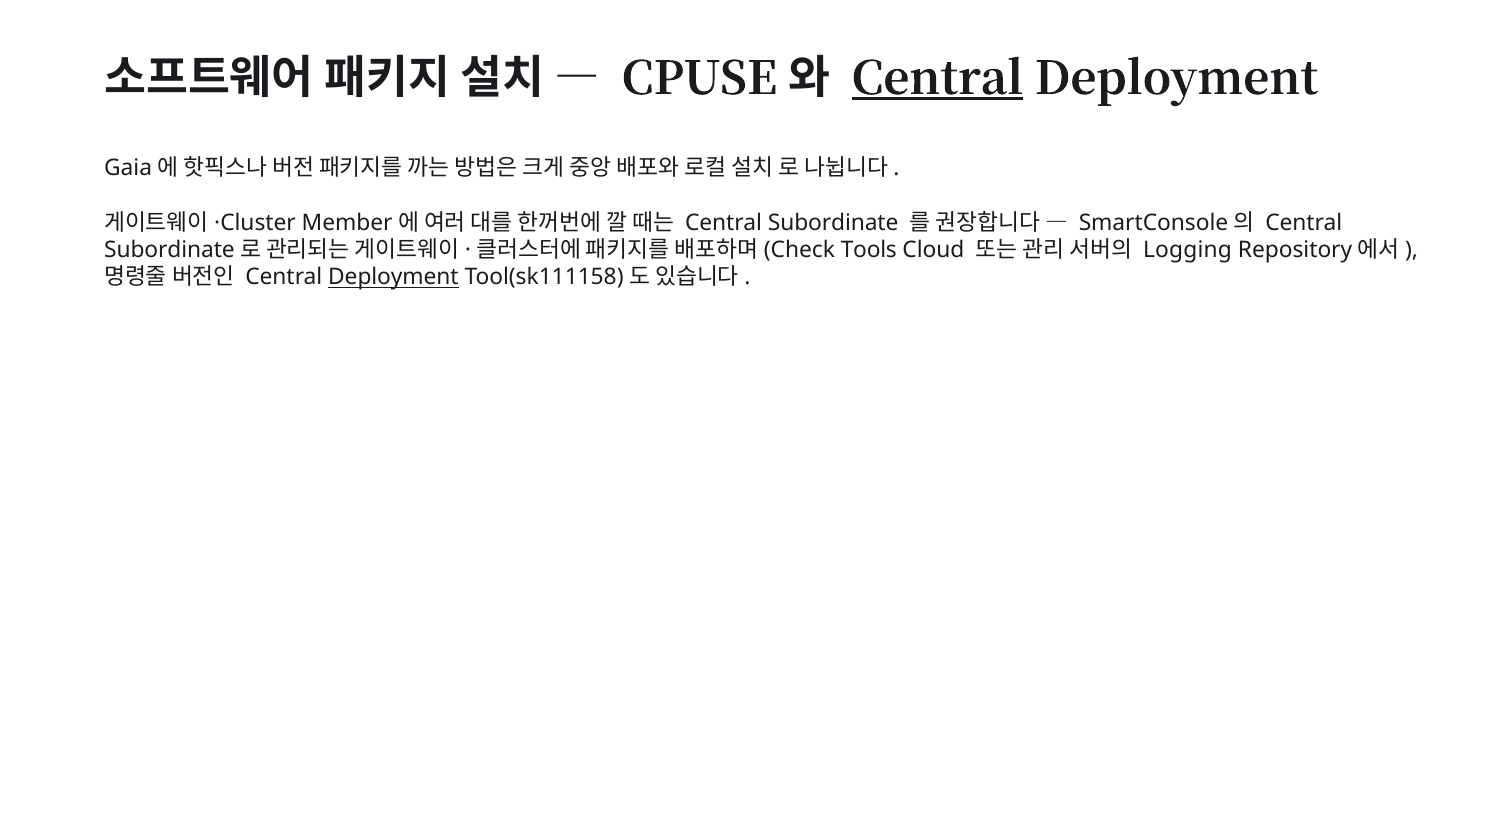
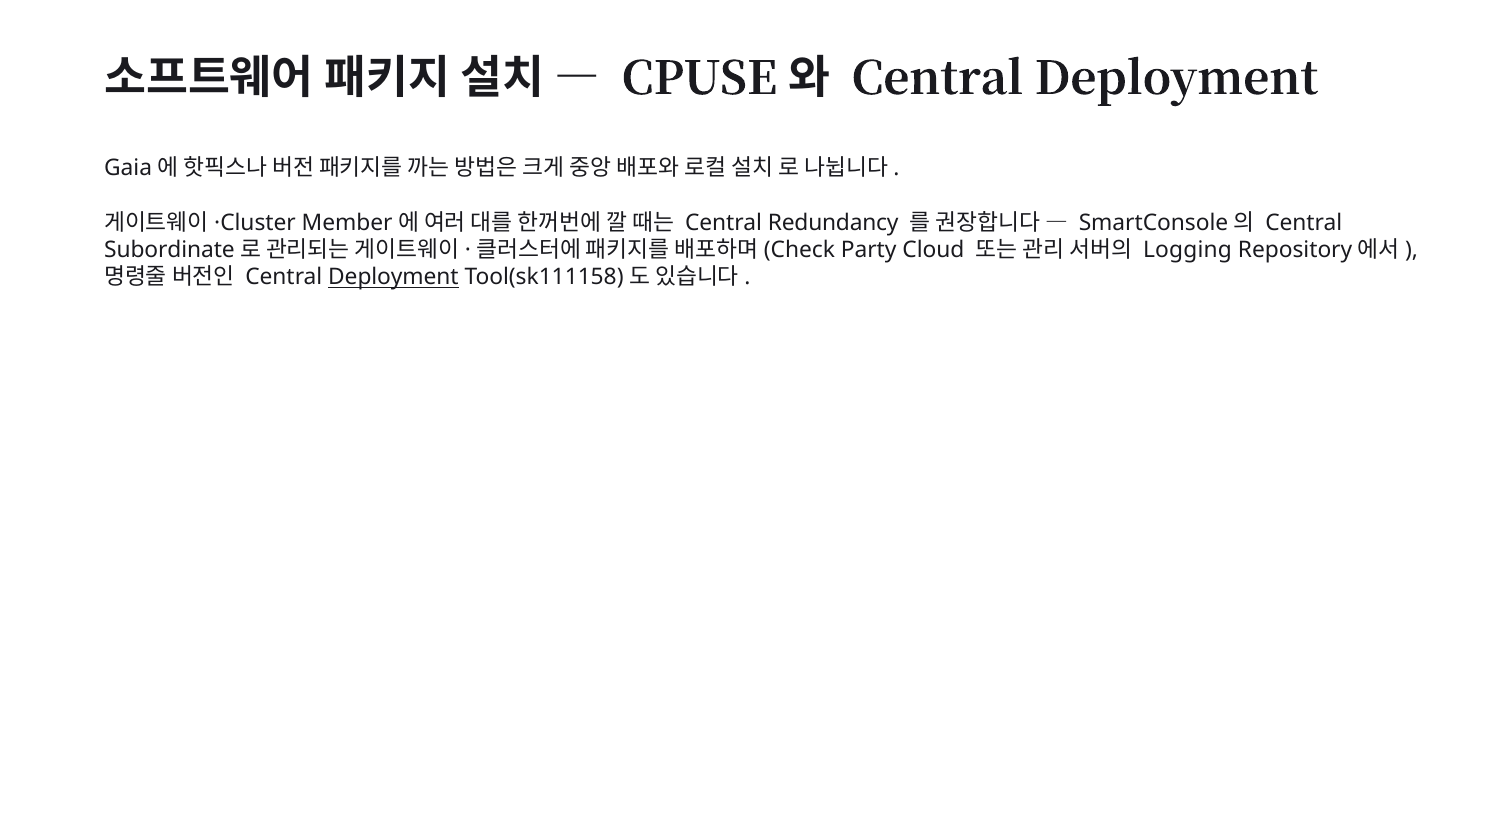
Central at (937, 79) underline: present -> none
Subordinate at (833, 223): Subordinate -> Redundancy
Tools: Tools -> Party
